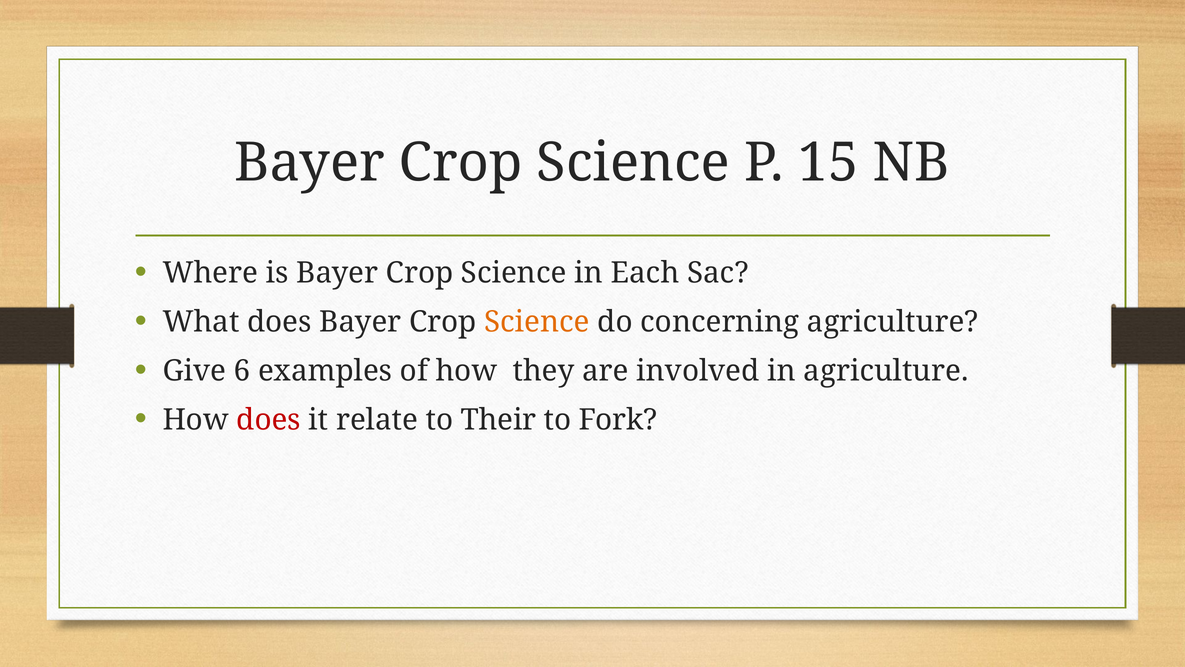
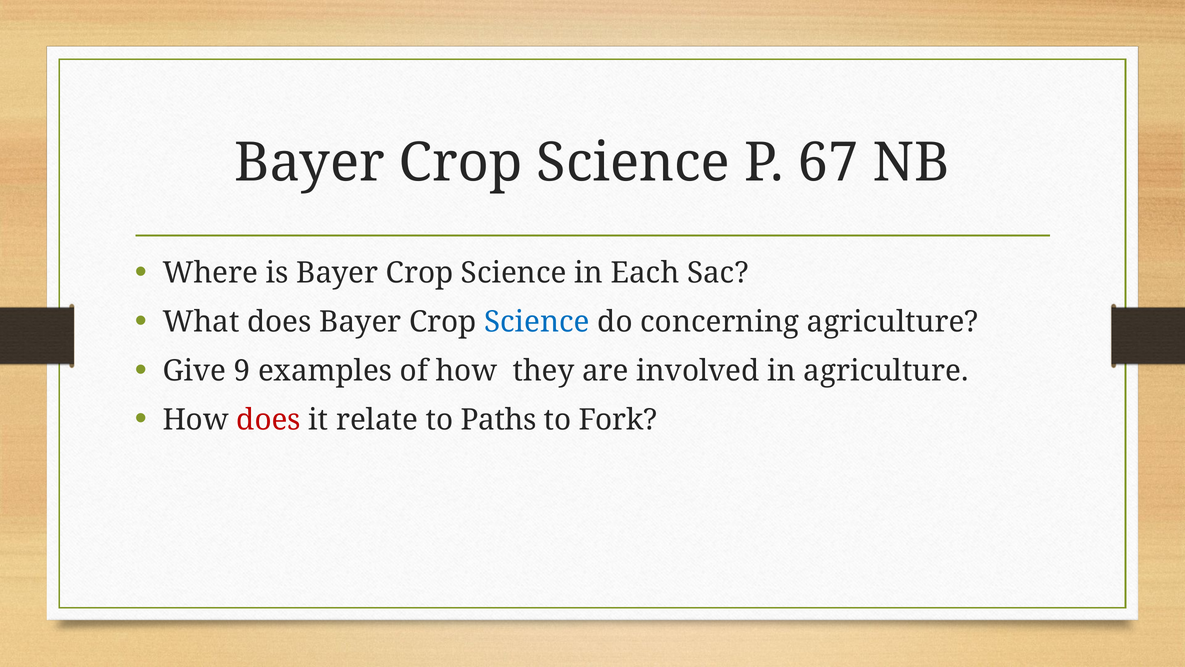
15: 15 -> 67
Science at (537, 322) colour: orange -> blue
6: 6 -> 9
Their: Their -> Paths
